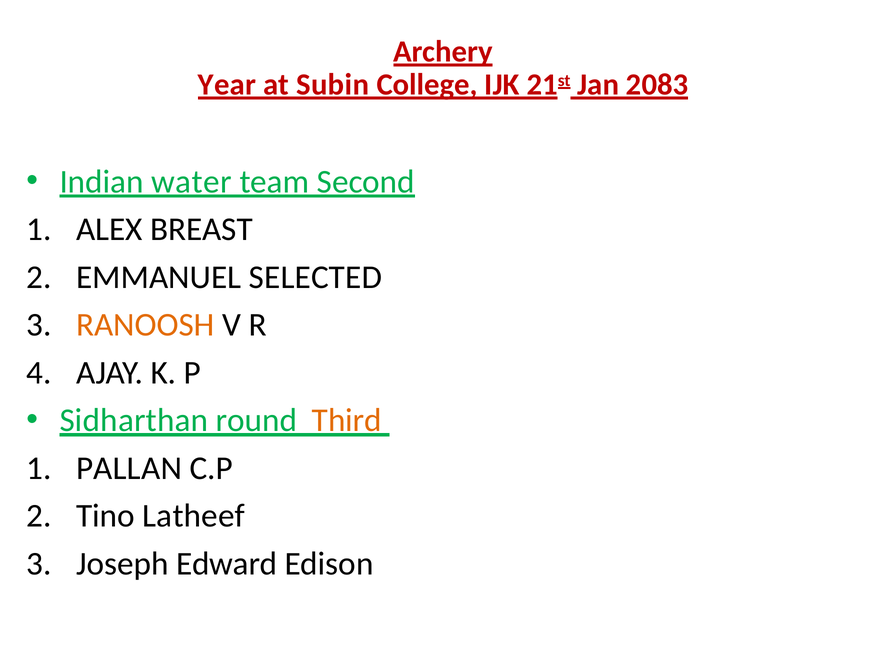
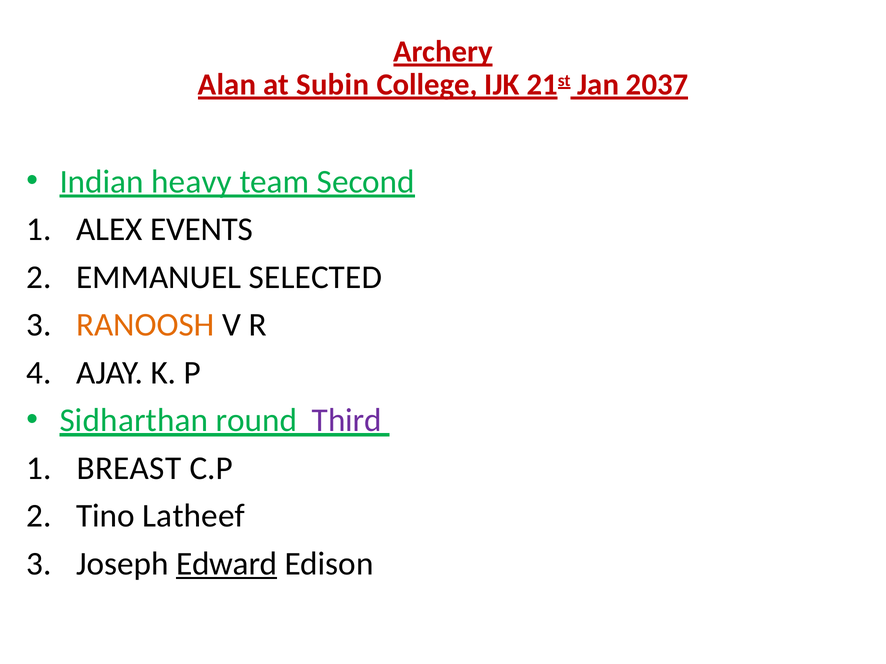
Year: Year -> Alan
2083: 2083 -> 2037
water: water -> heavy
BREAST: BREAST -> EVENTS
Third colour: orange -> purple
PALLAN: PALLAN -> BREAST
Edward underline: none -> present
